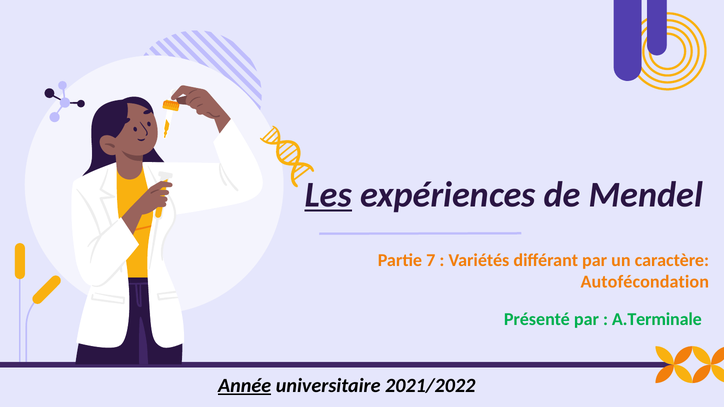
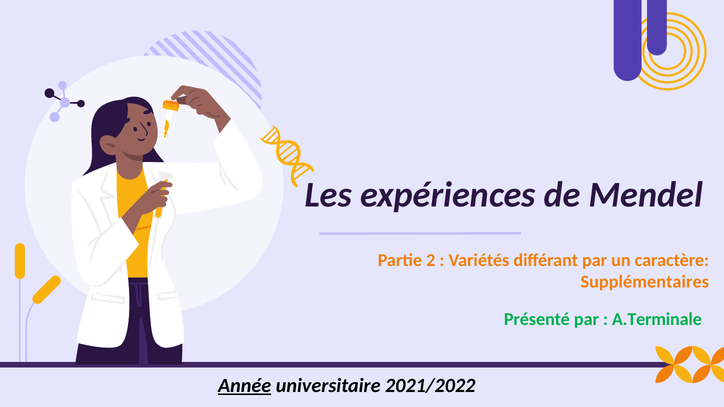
Les underline: present -> none
7: 7 -> 2
Autofécondation: Autofécondation -> Supplémentaires
